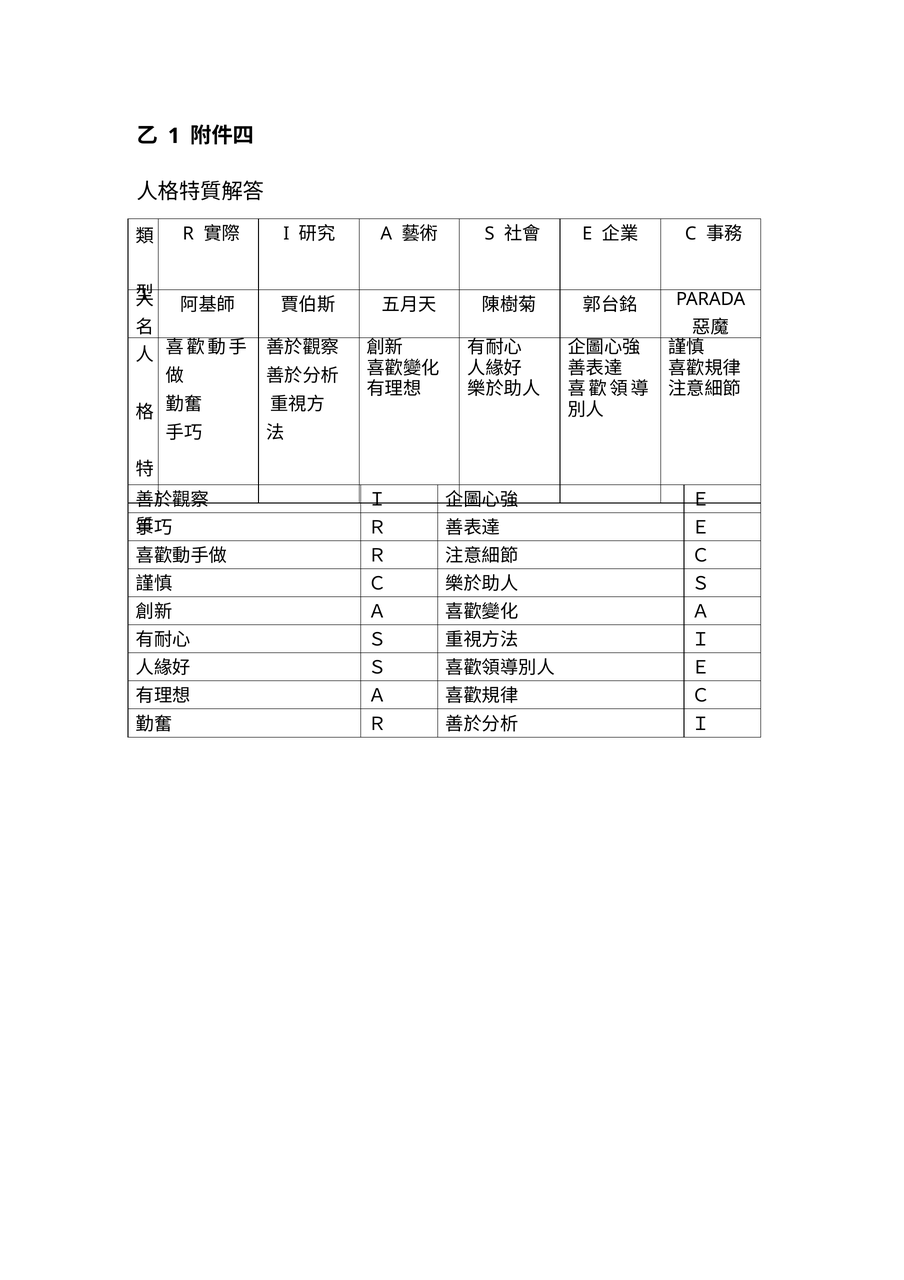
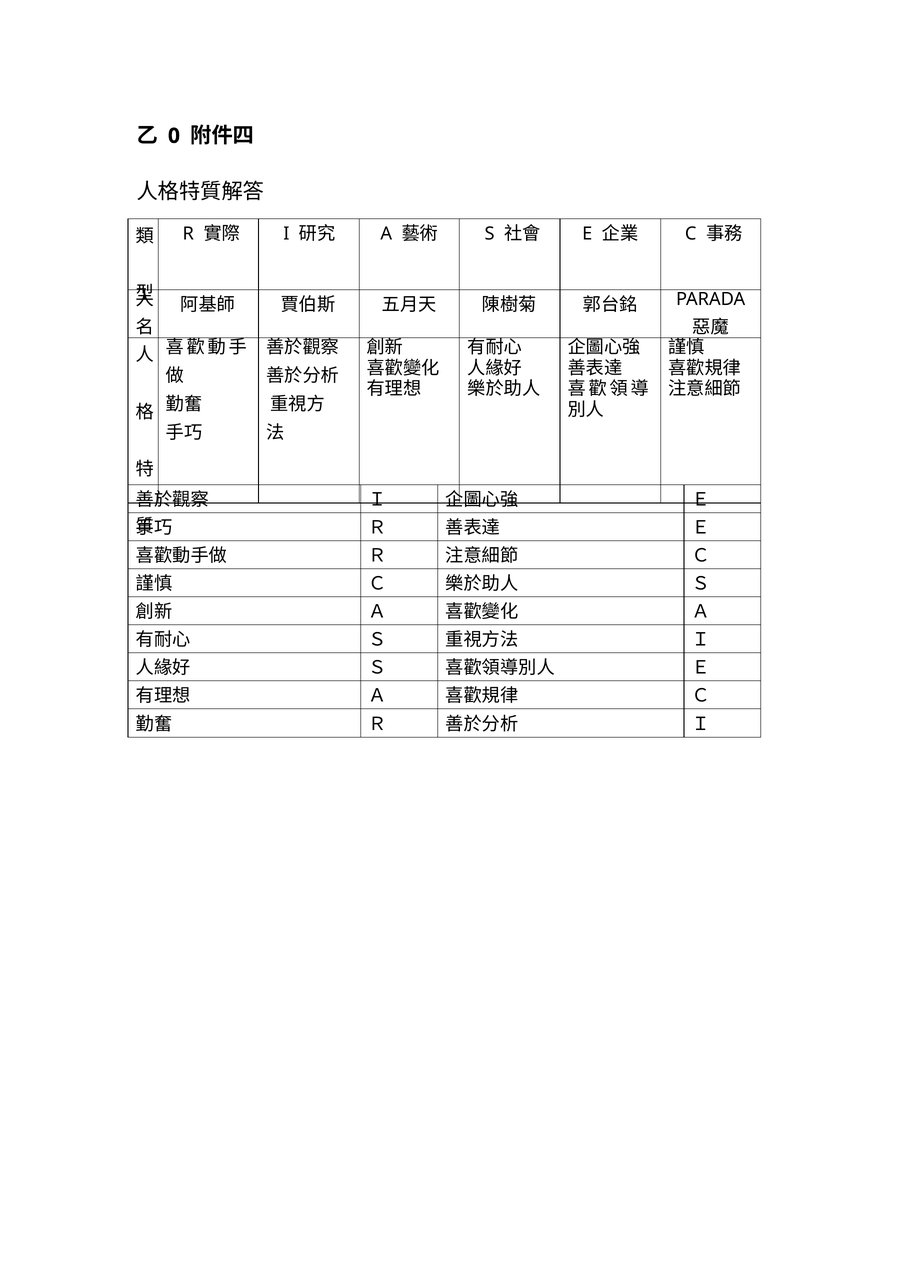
1: 1 -> 0
